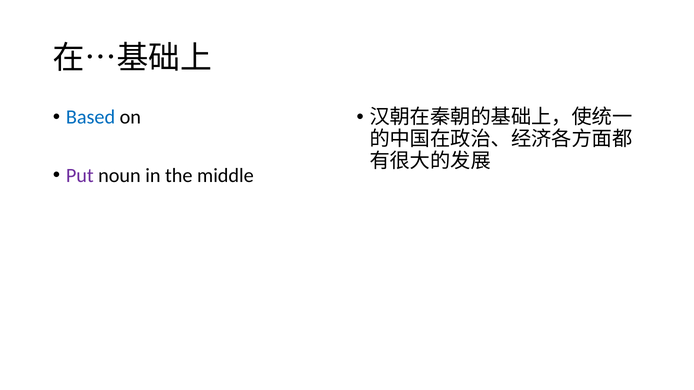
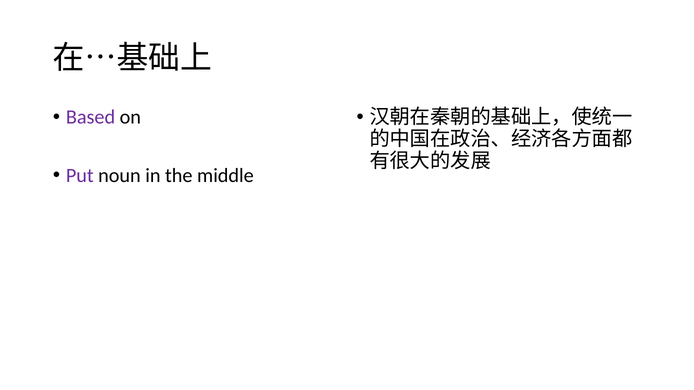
Based colour: blue -> purple
